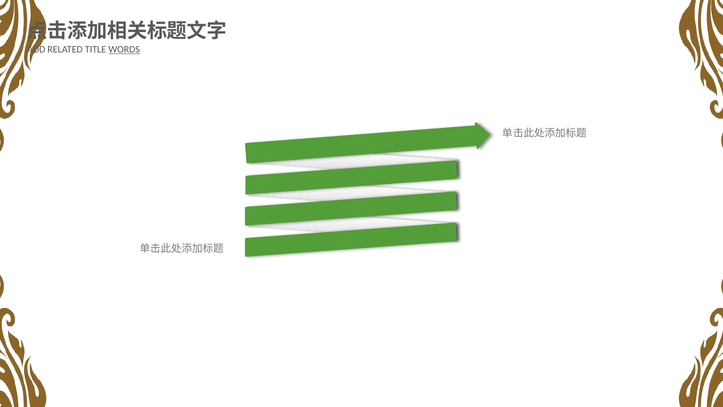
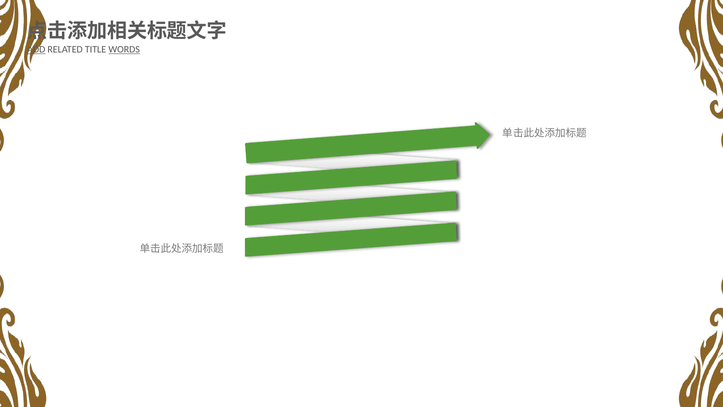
ADD underline: none -> present
